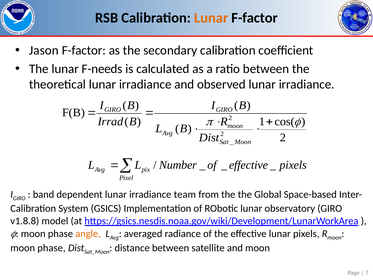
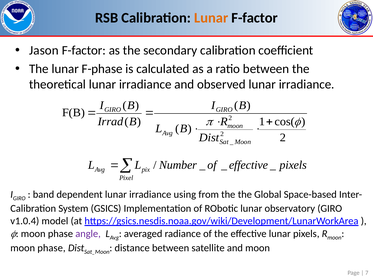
F-needs: F-needs -> F-phase
team: team -> using
v1.8.8: v1.8.8 -> v1.0.4
angle colour: orange -> purple
